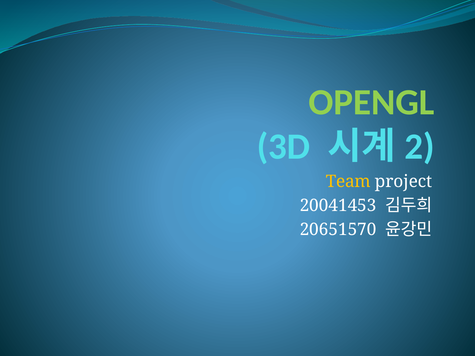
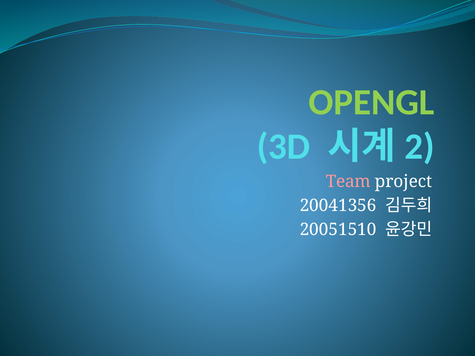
Team colour: yellow -> pink
20041453: 20041453 -> 20041356
20651570: 20651570 -> 20051510
